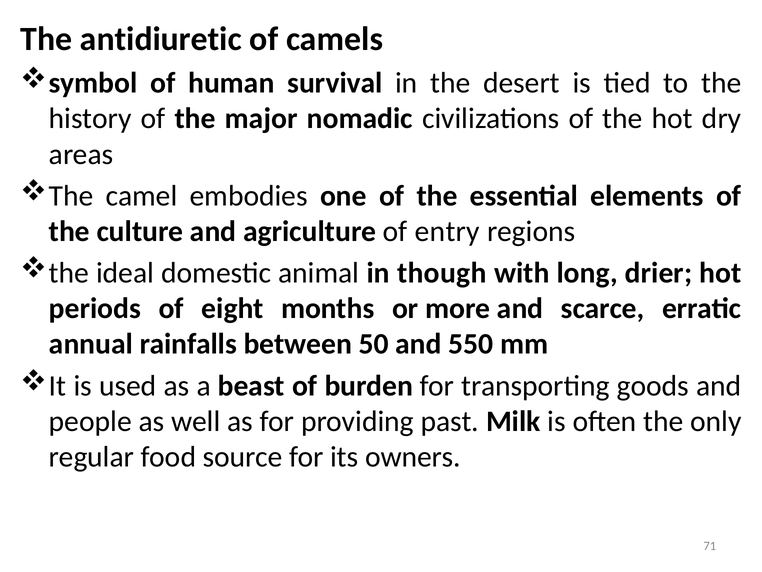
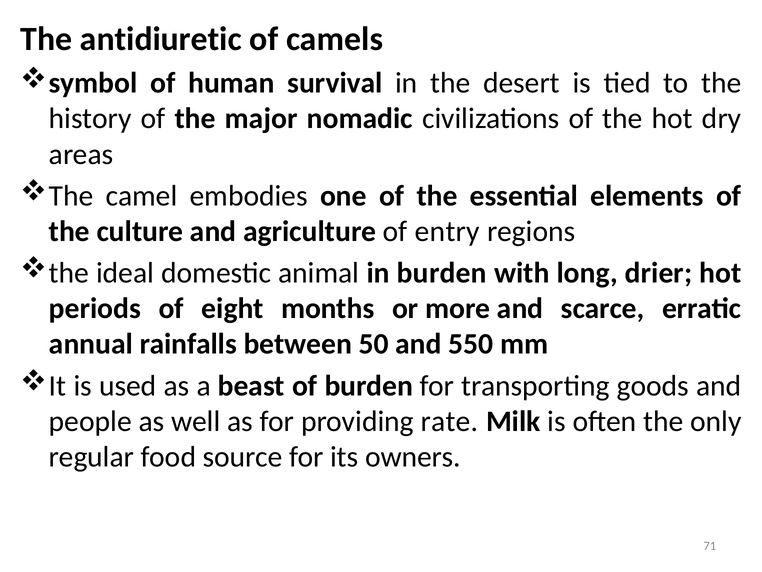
in though: though -> burden
past: past -> rate
